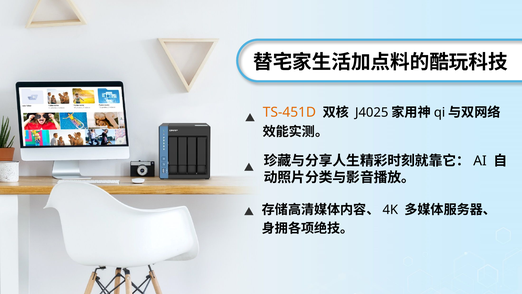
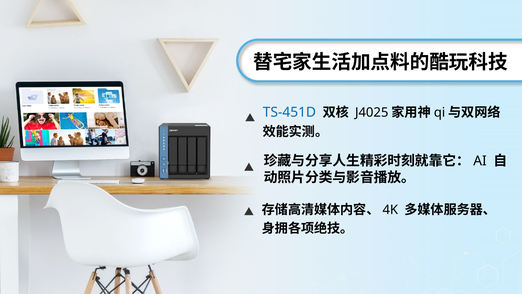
TS-451D colour: orange -> blue
